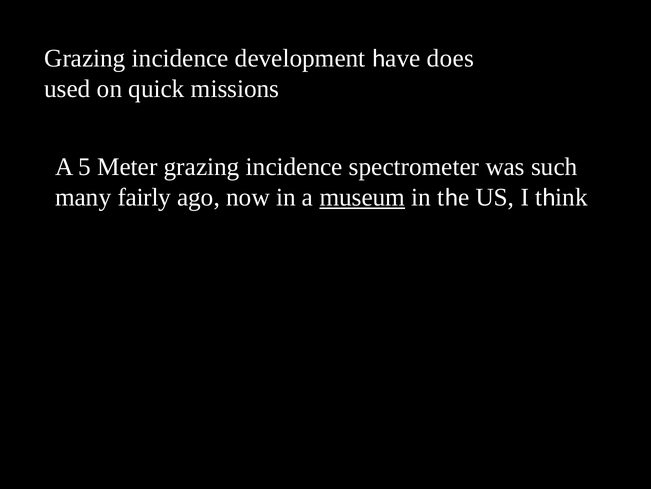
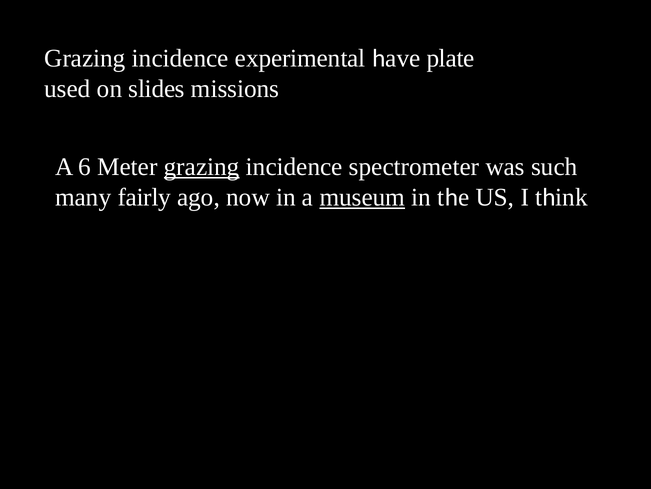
development: development -> experimental
does: does -> plate
quick: quick -> slides
5: 5 -> 6
grazing at (202, 167) underline: none -> present
